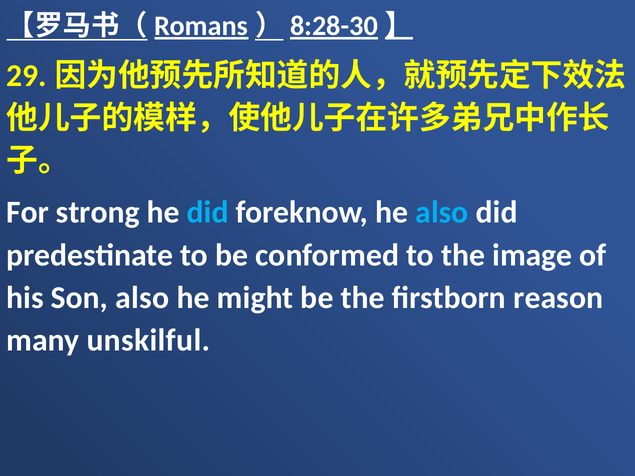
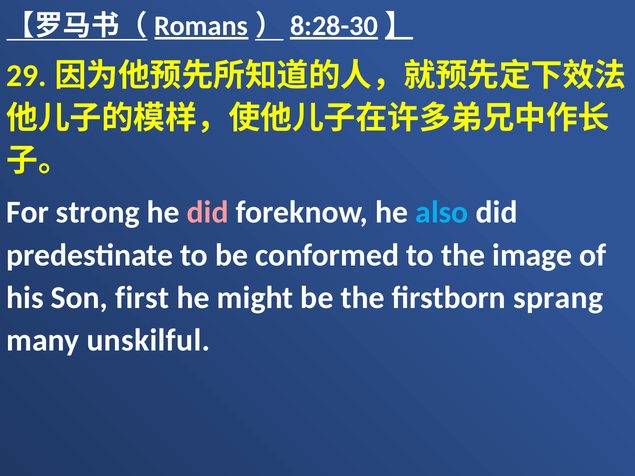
did at (208, 213) colour: light blue -> pink
Son also: also -> first
reason: reason -> sprang
